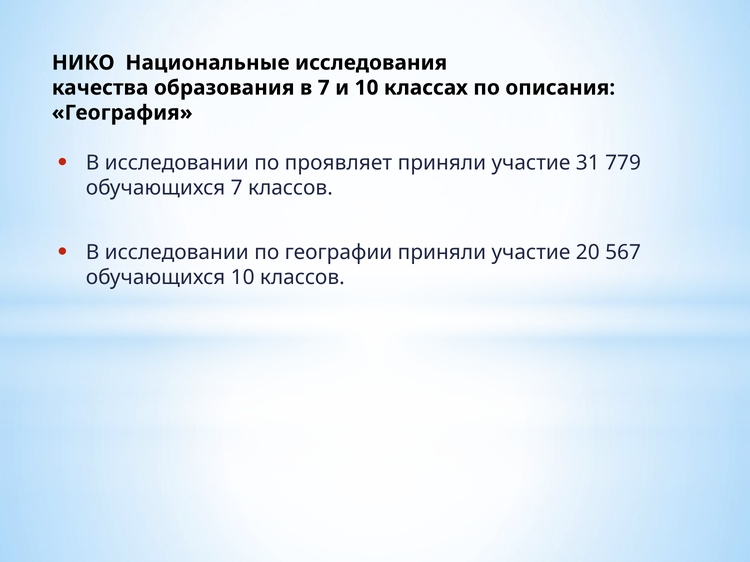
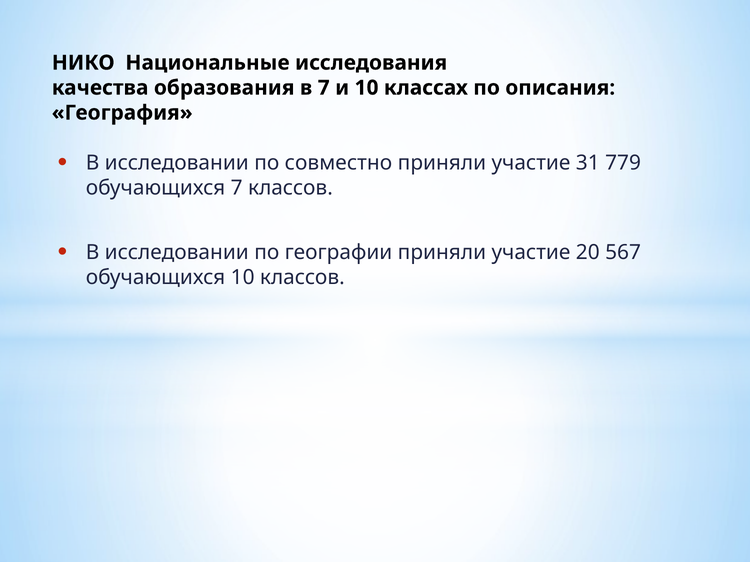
проявляет: проявляет -> совместно
